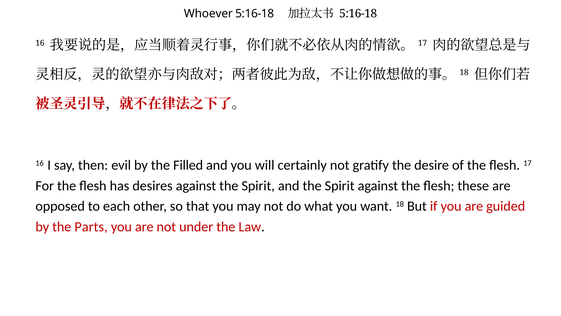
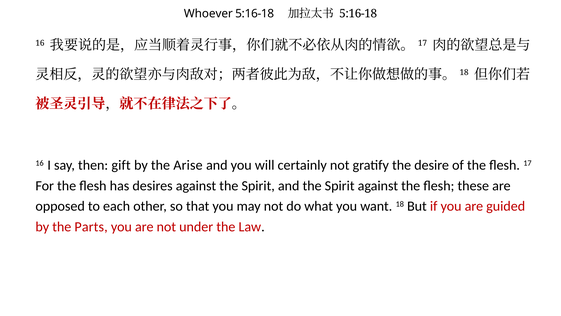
evil: evil -> gift
Filled: Filled -> Arise
